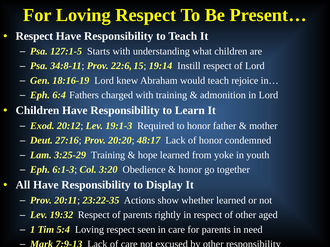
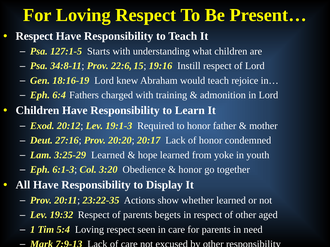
19:14: 19:14 -> 19:16
48:17: 48:17 -> 20:17
3:25-29 Training: Training -> Learned
rightly: rightly -> begets
